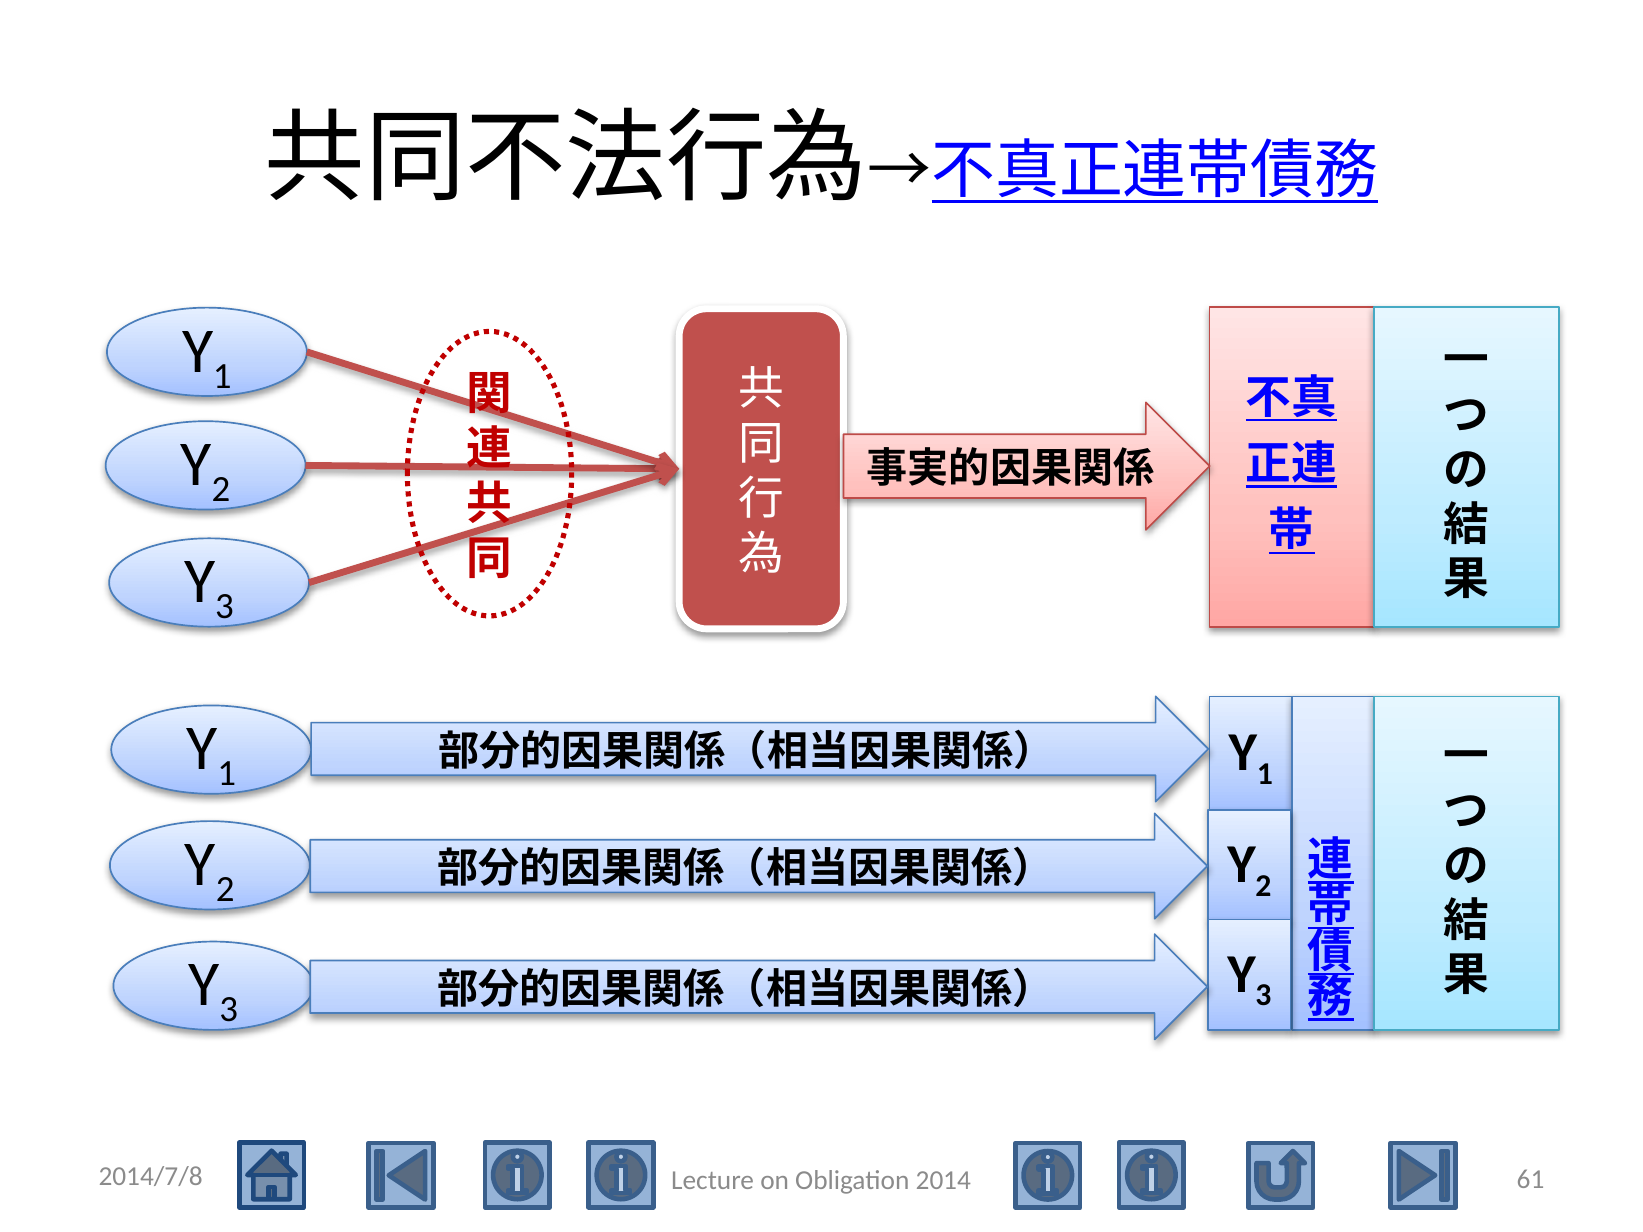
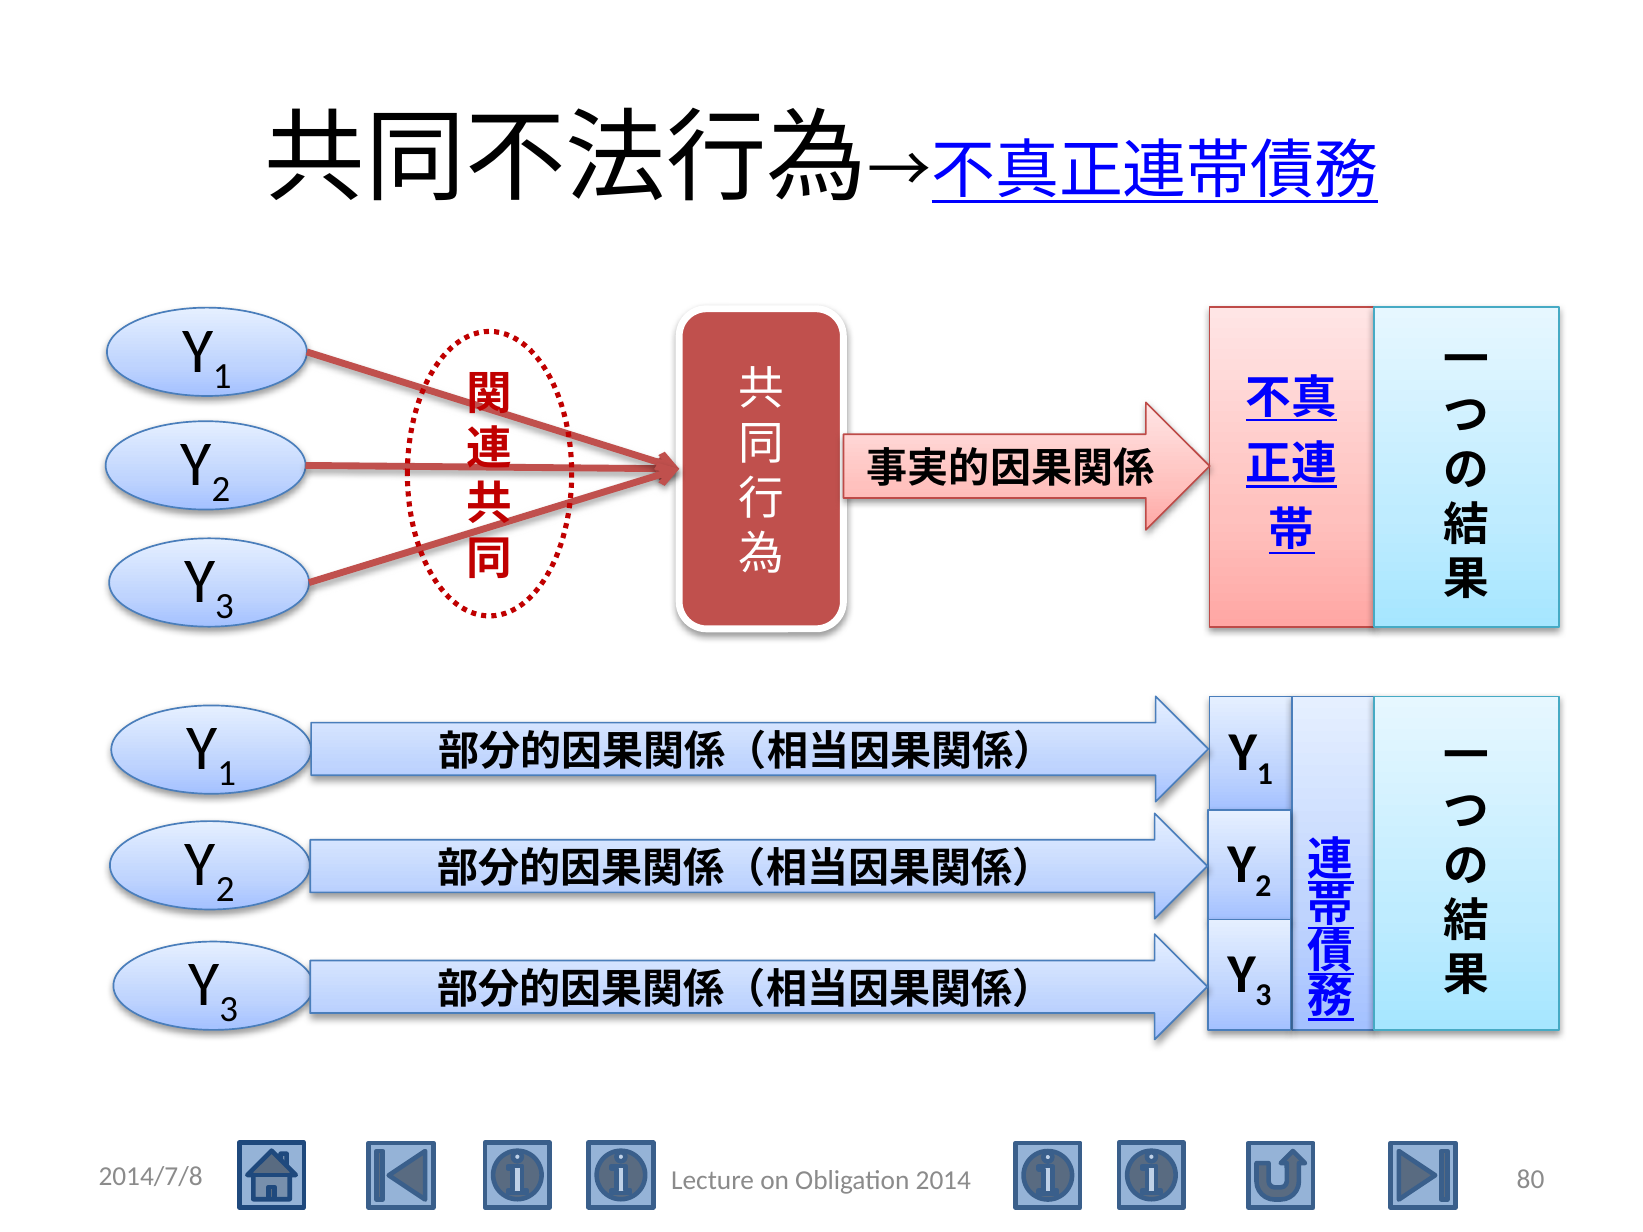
61: 61 -> 80
